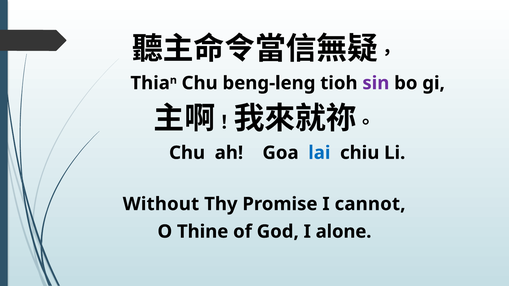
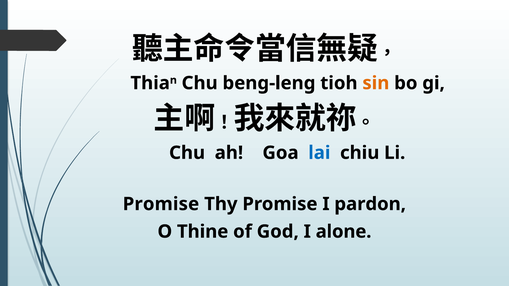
sin colour: purple -> orange
Without at (161, 204): Without -> Promise
cannot: cannot -> pardon
